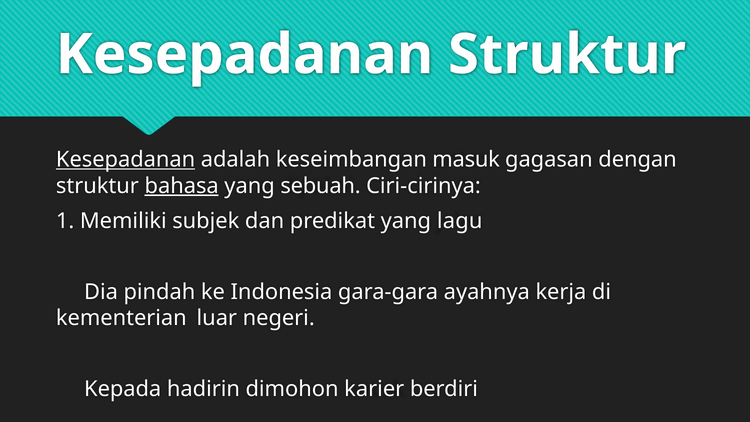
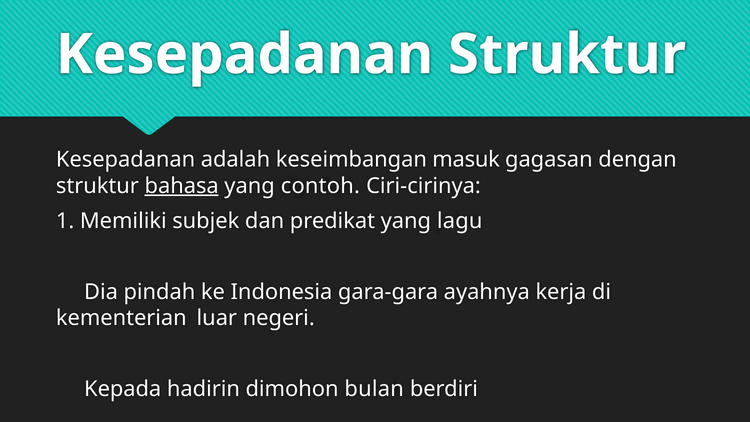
Kesepadanan at (126, 160) underline: present -> none
sebuah: sebuah -> contoh
karier: karier -> bulan
